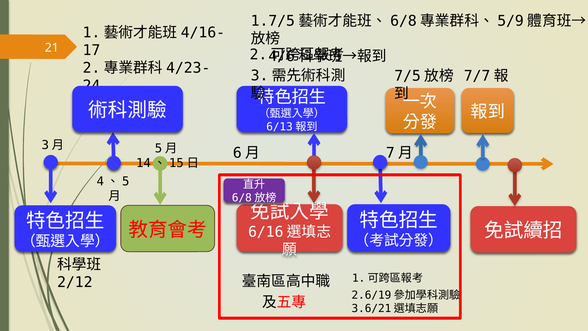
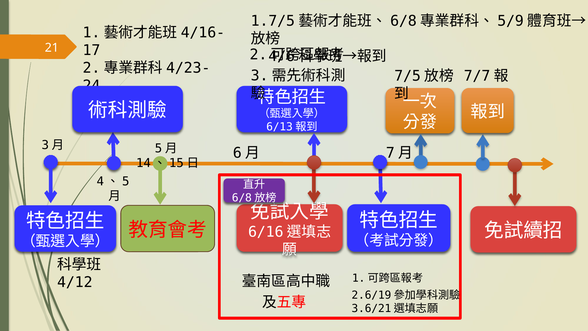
2/12: 2/12 -> 4/12
